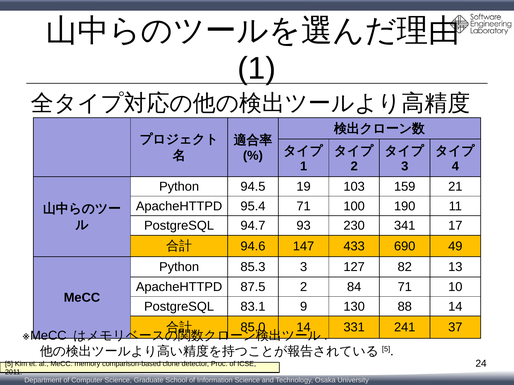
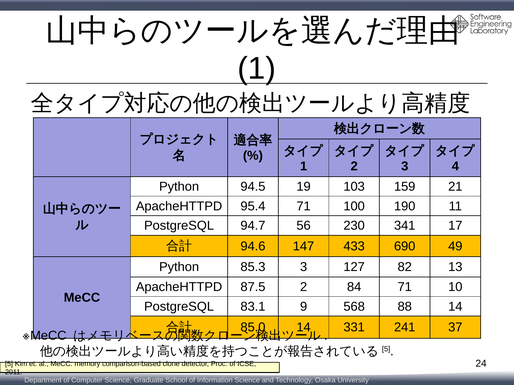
93: 93 -> 56
130: 130 -> 568
